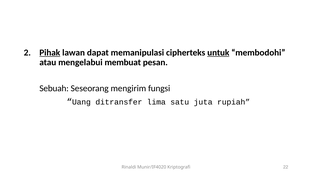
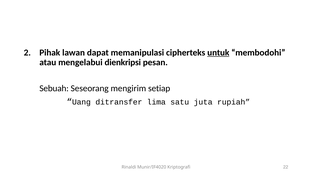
Pihak underline: present -> none
membuat: membuat -> dienkripsi
fungsi: fungsi -> setiap
